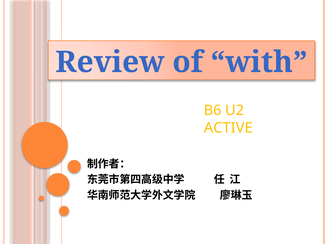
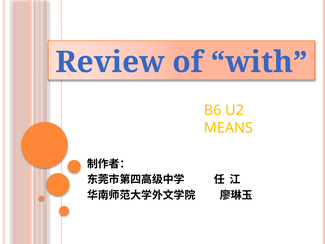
ACTIVE: ACTIVE -> MEANS
